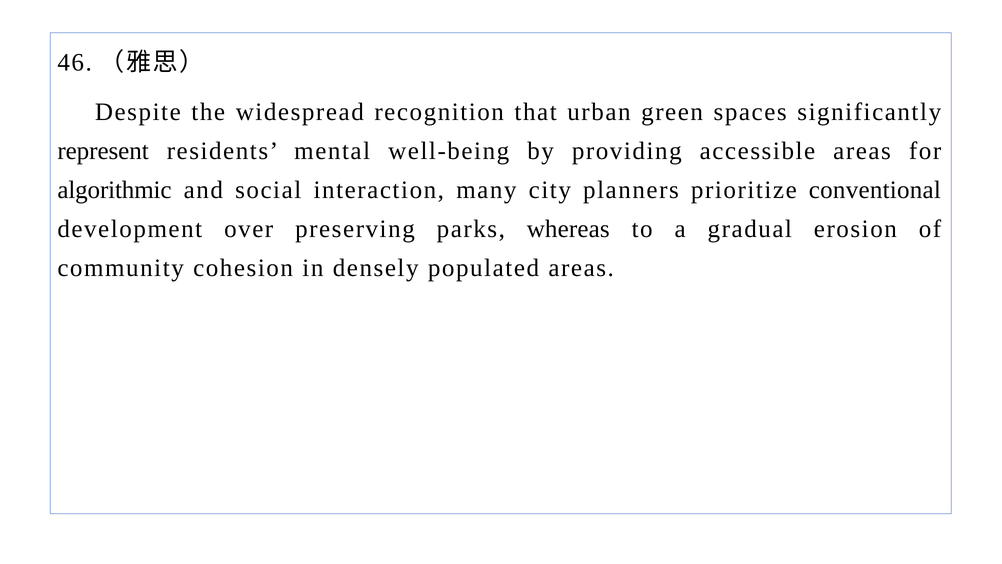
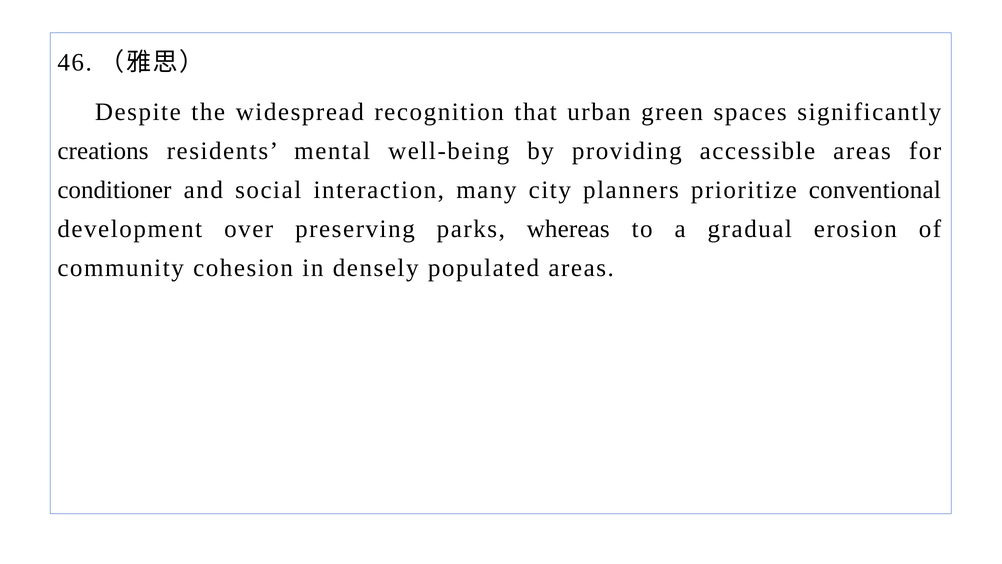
represent: represent -> creations
algorithmic: algorithmic -> conditioner
